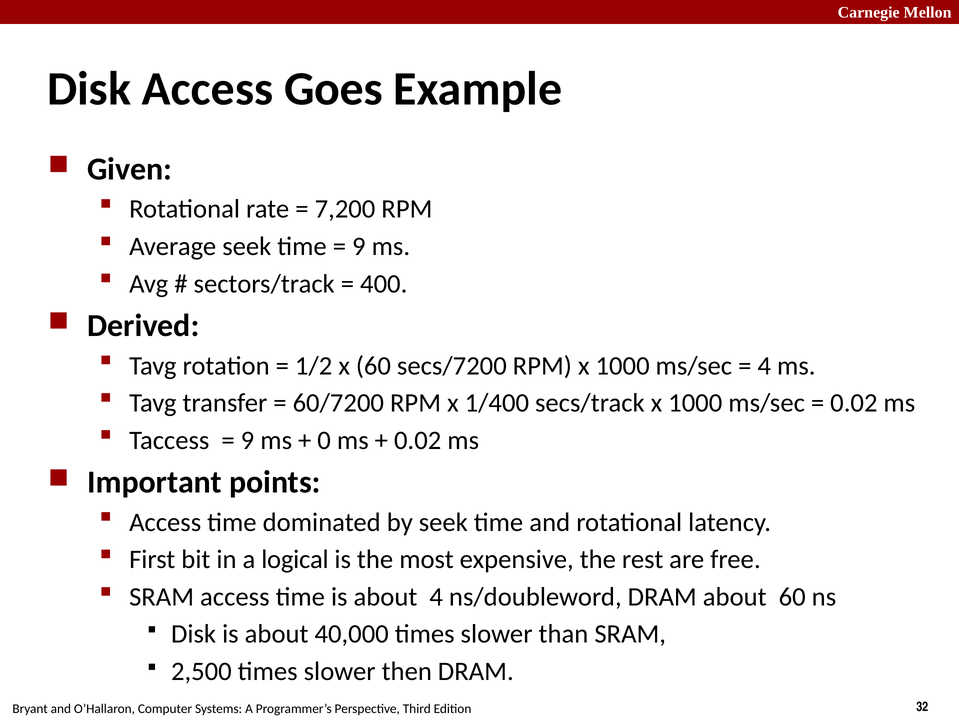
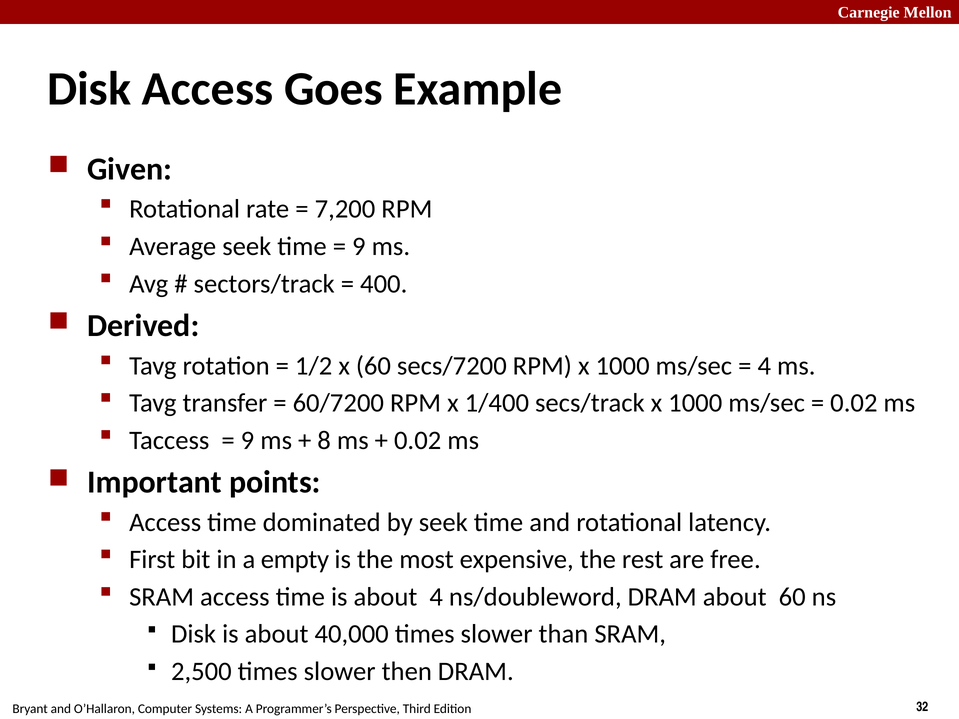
0: 0 -> 8
logical: logical -> empty
